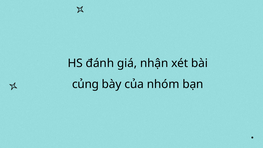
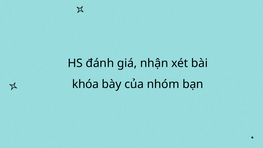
củng: củng -> khóa
